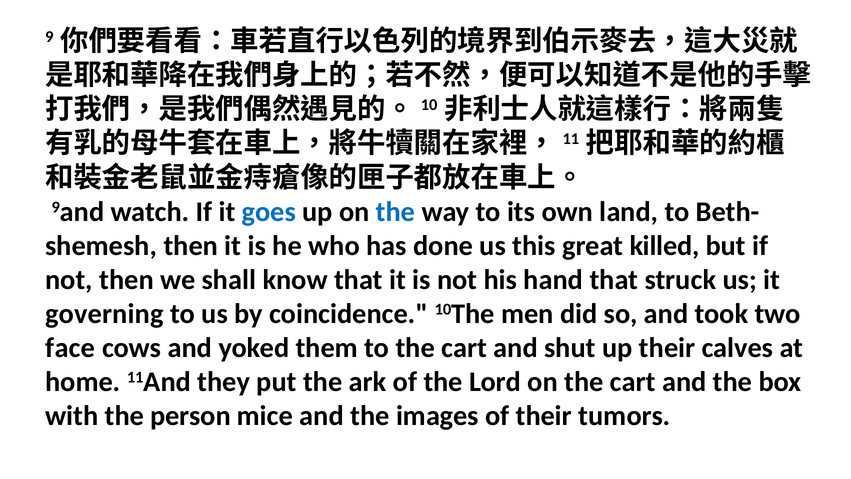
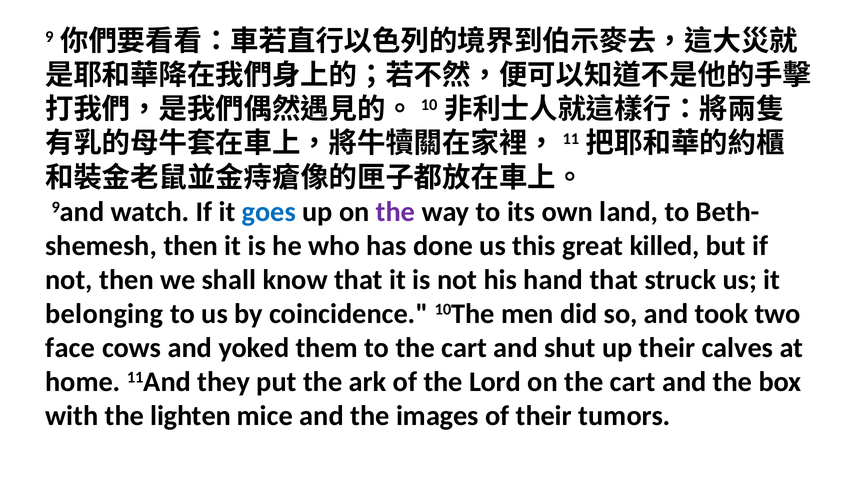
the at (396, 212) colour: blue -> purple
governing: governing -> belonging
person: person -> lighten
